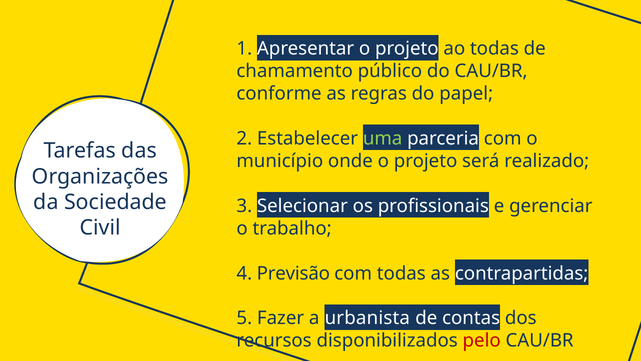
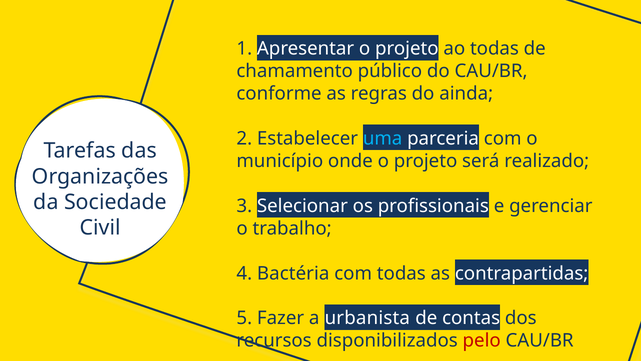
papel: papel -> ainda
uma colour: light green -> light blue
Previsão: Previsão -> Bactéria
